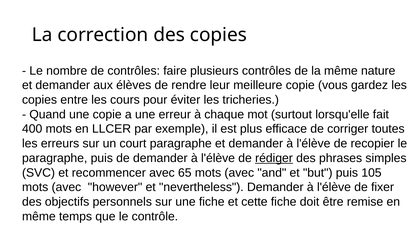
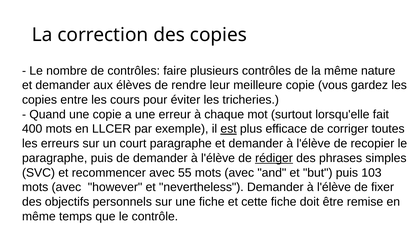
est underline: none -> present
65: 65 -> 55
105: 105 -> 103
